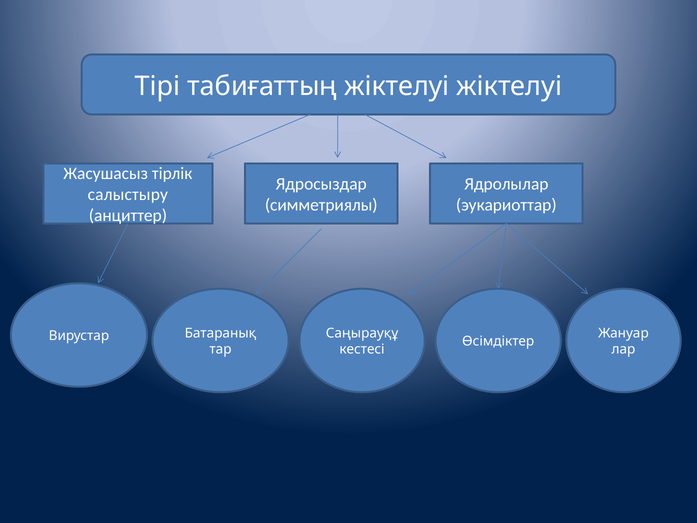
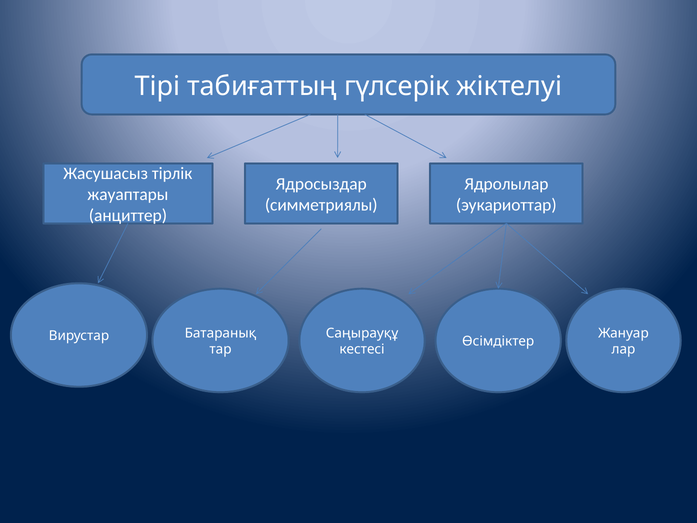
табиғаттың жіктелуі: жіктелуі -> гүлсерік
салыстыру: салыстыру -> жауаптары
